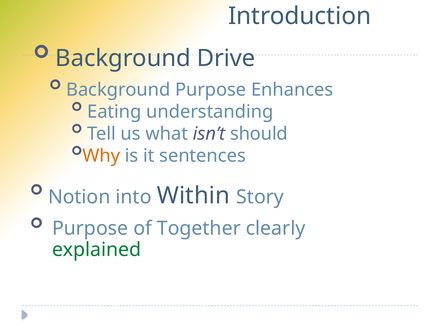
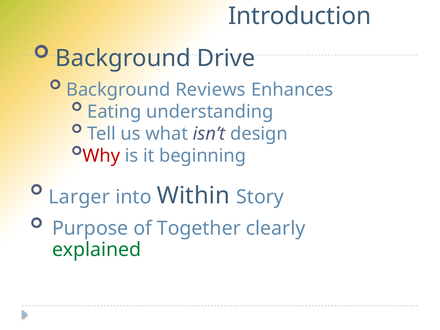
Background Purpose: Purpose -> Reviews
should: should -> design
Why colour: orange -> red
sentences: sentences -> beginning
Notion: Notion -> Larger
